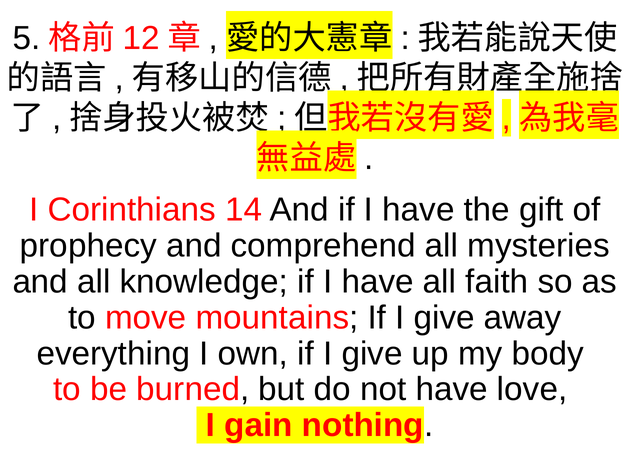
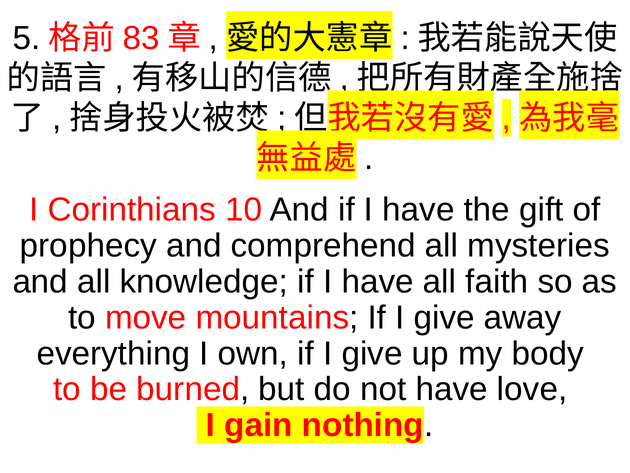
12: 12 -> 83
14: 14 -> 10
